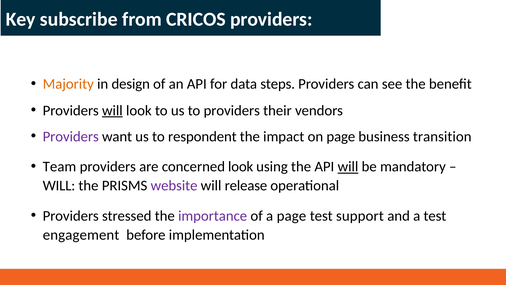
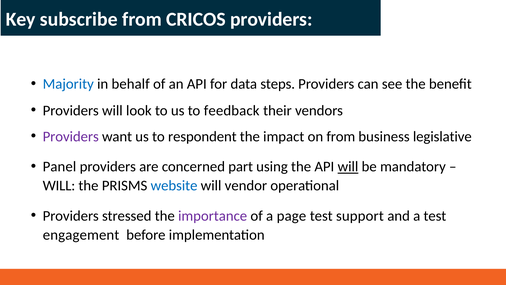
Majority colour: orange -> blue
design: design -> behalf
will at (112, 111) underline: present -> none
to providers: providers -> feedback
on page: page -> from
transition: transition -> legislative
Team: Team -> Panel
concerned look: look -> part
website colour: purple -> blue
release: release -> vendor
